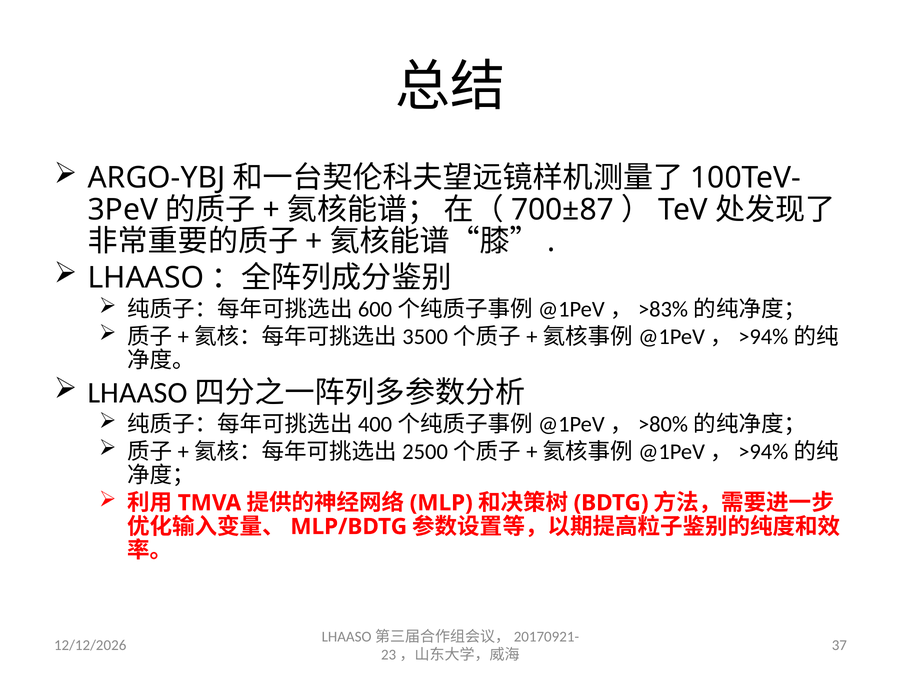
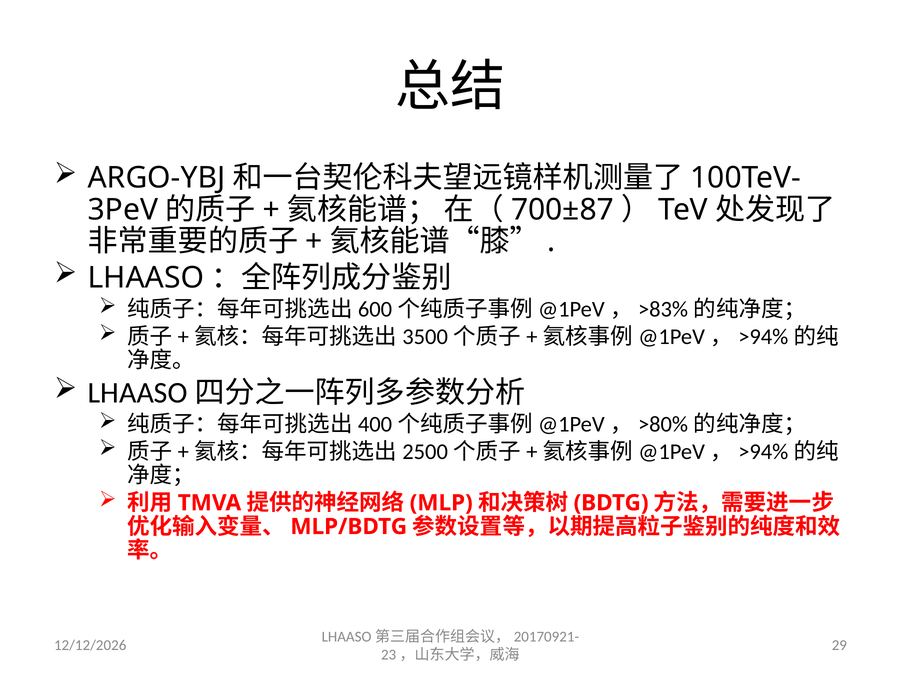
37: 37 -> 29
